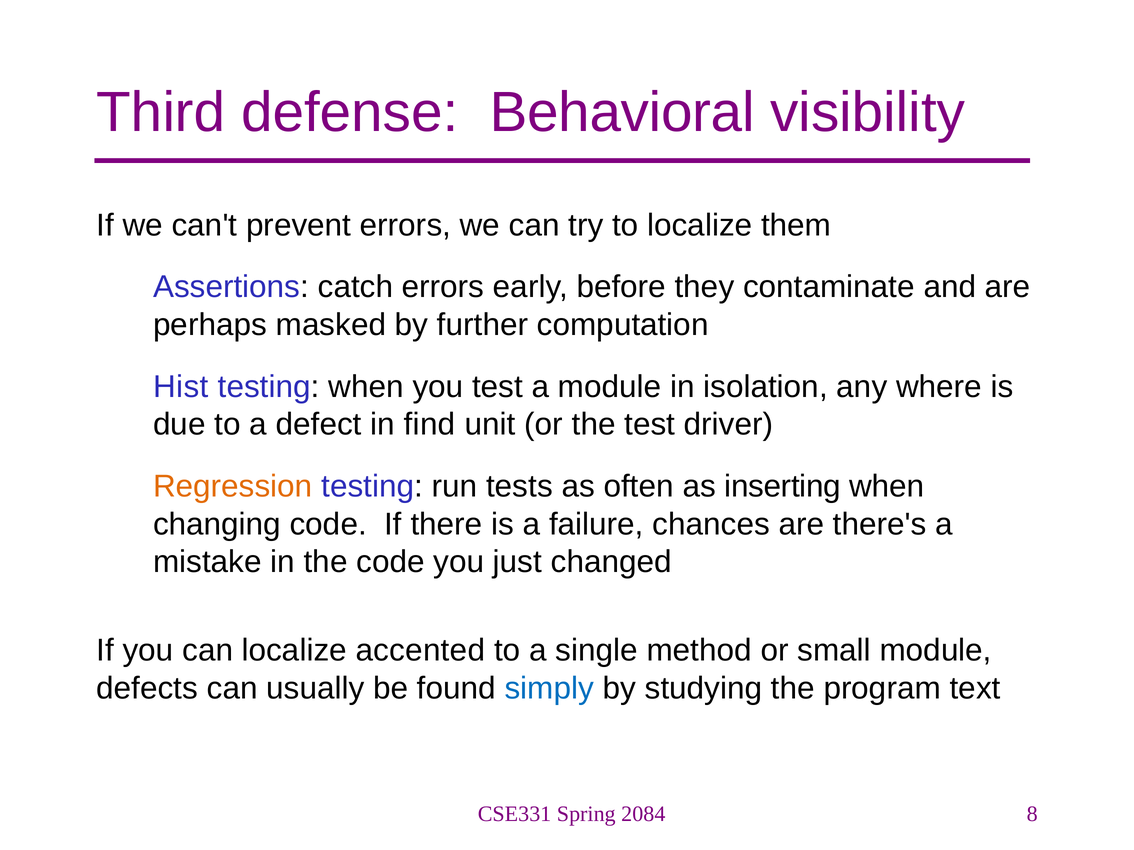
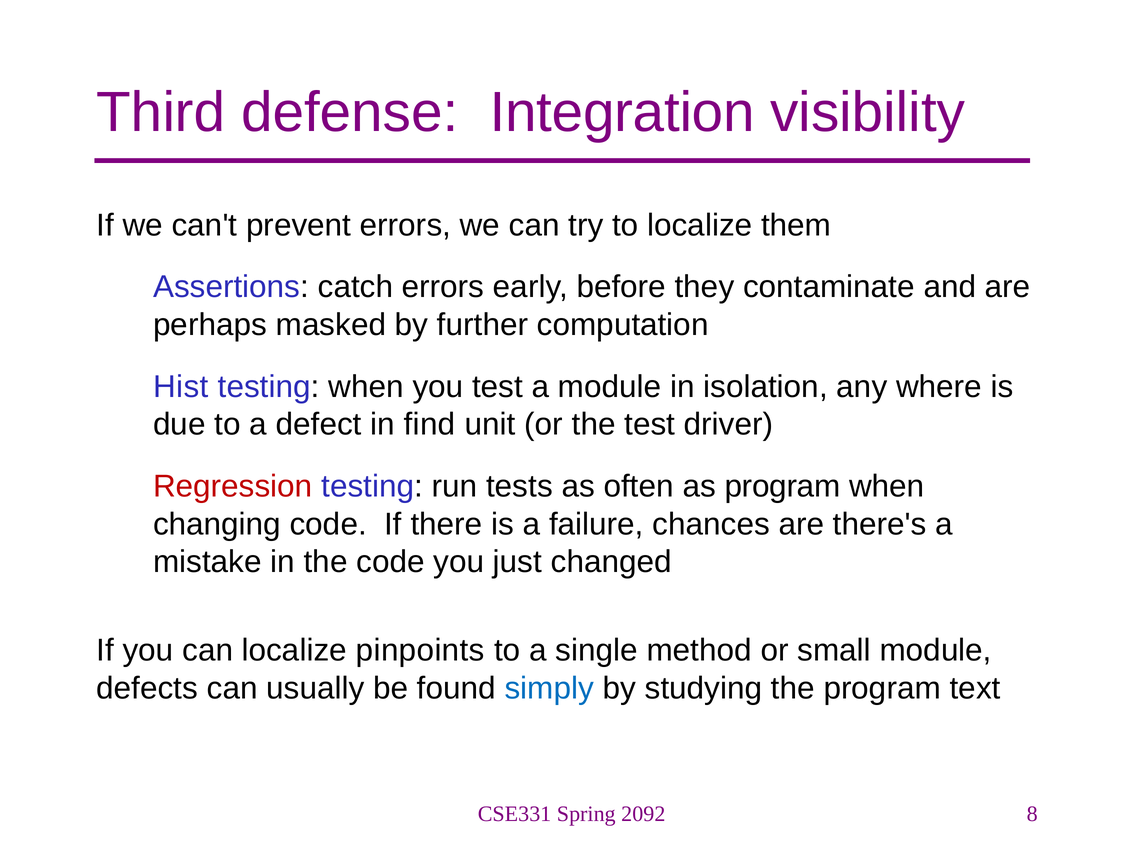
Behavioral: Behavioral -> Integration
Regression colour: orange -> red
as inserting: inserting -> program
accented: accented -> pinpoints
2084: 2084 -> 2092
